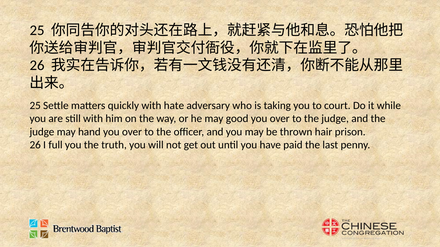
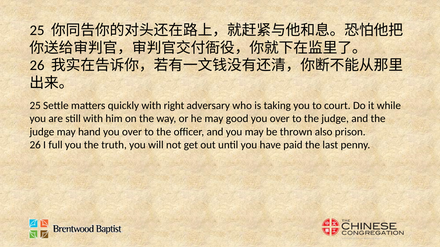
hate: hate -> right
hair: hair -> also
